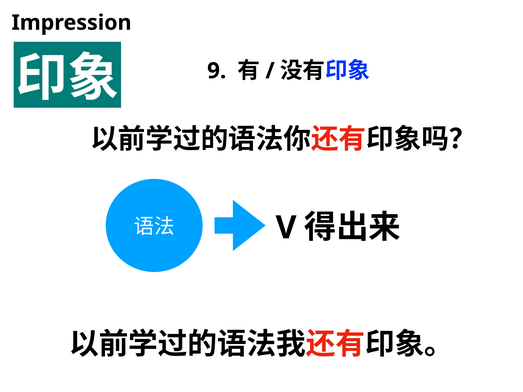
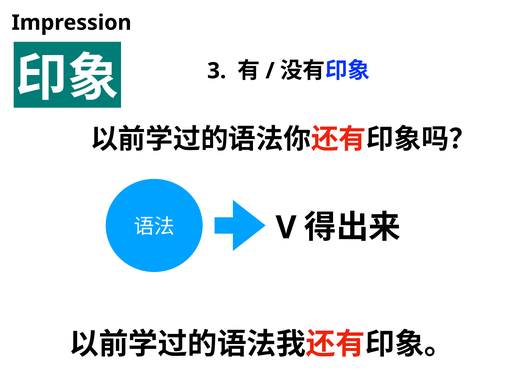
9: 9 -> 3
